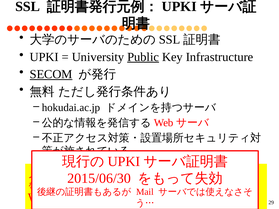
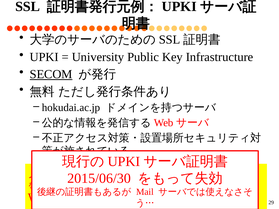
Public underline: present -> none
